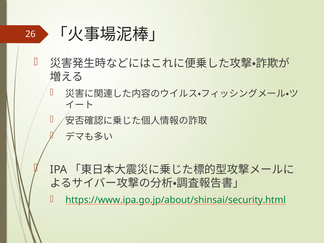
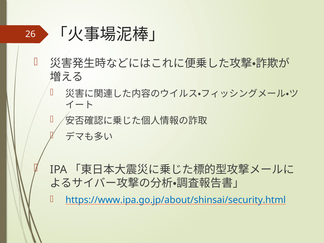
https://www.ipa.go.jp/about/shinsai/security.html colour: green -> blue
